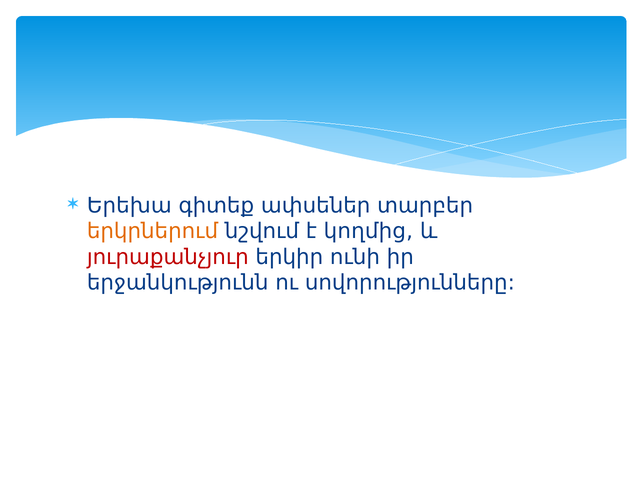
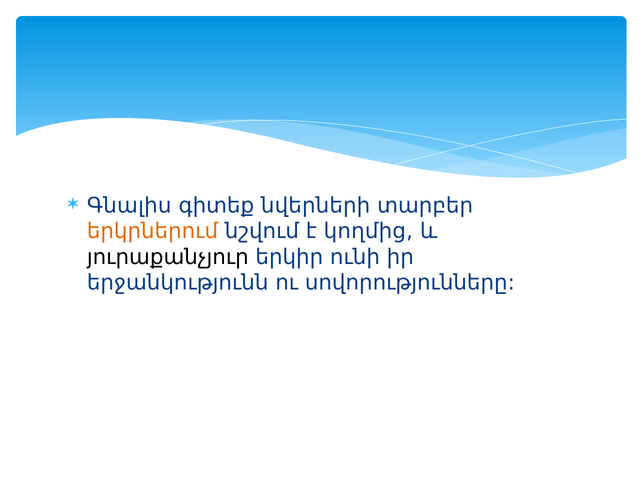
Երեխա: Երեխա -> Գնալիս
ափսեներ: ափսեներ -> նվերների
յուրաքանչյուր colour: red -> black
